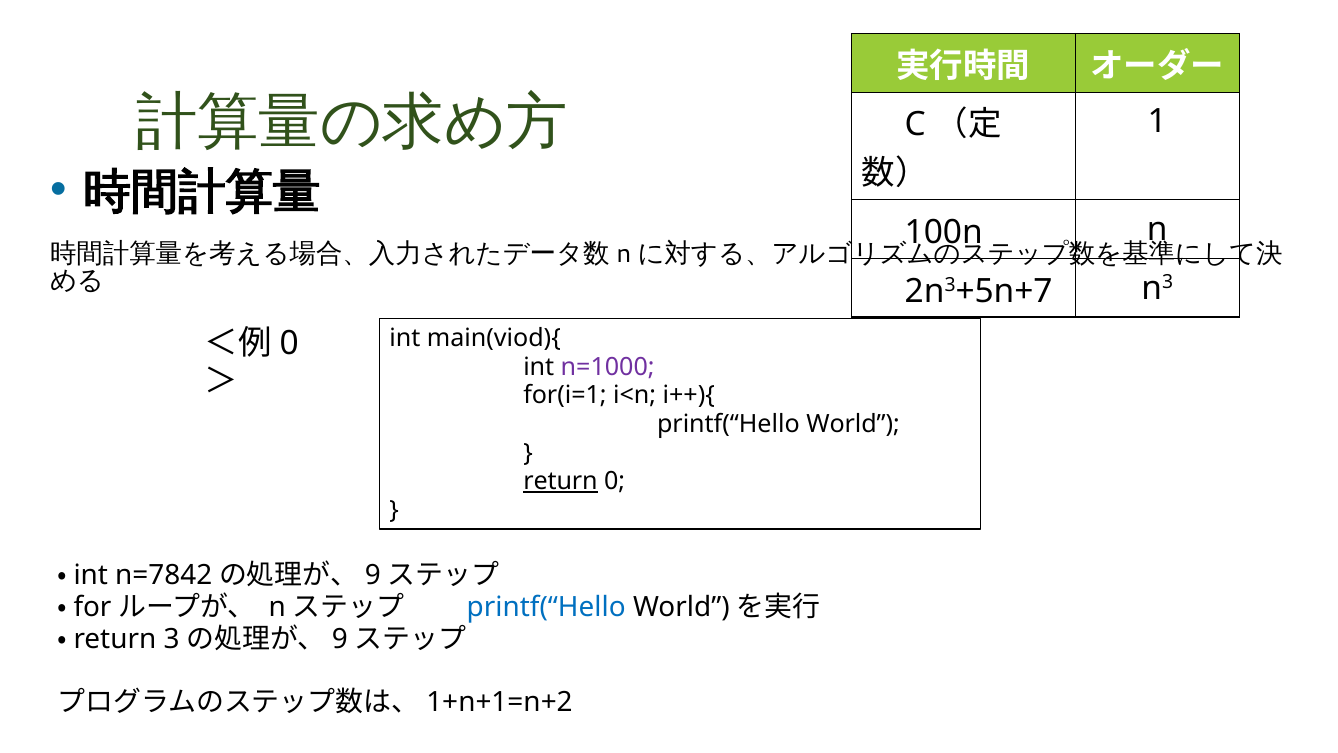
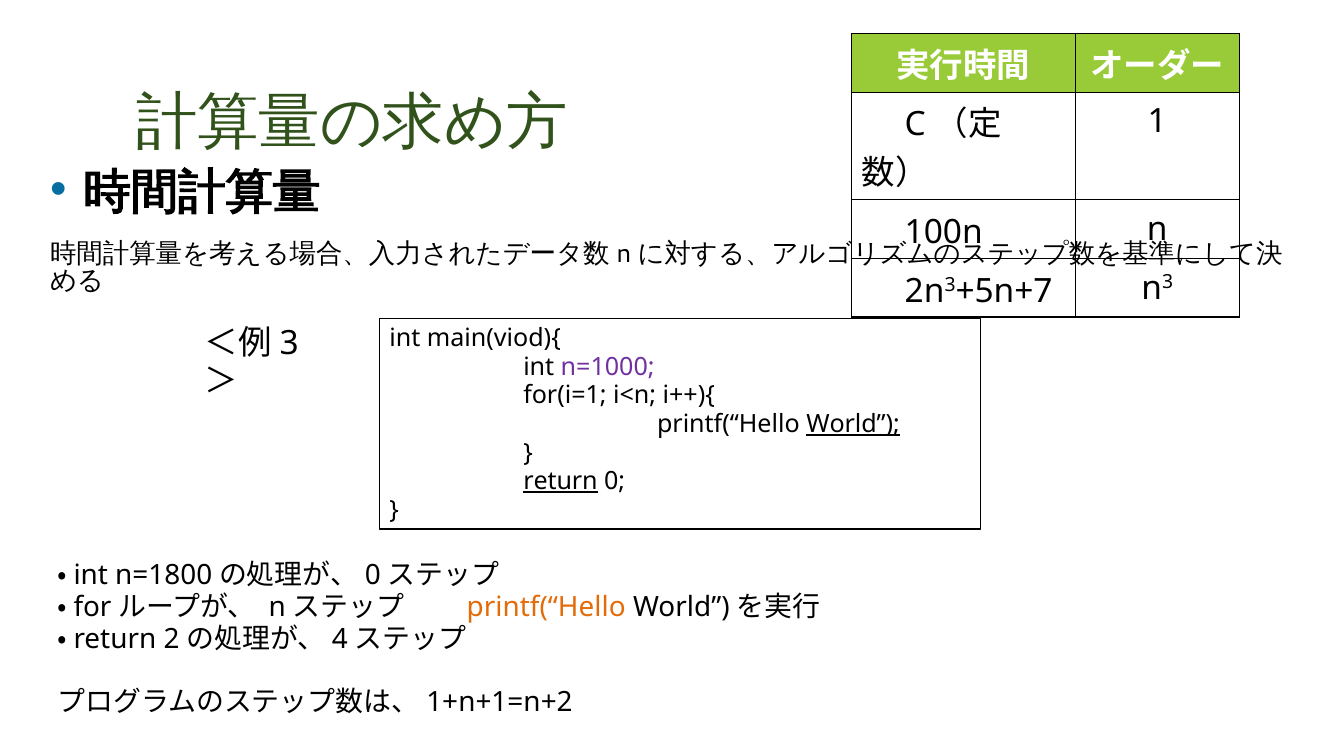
0 at (289, 343): 0 -> 3
World at (853, 424) underline: none -> present
n=7842: n=7842 -> n=1800
9 at (373, 575): 9 -> 0
printf(“Hello at (546, 607) colour: blue -> orange
3: 3 -> 2
9 at (340, 639): 9 -> 4
